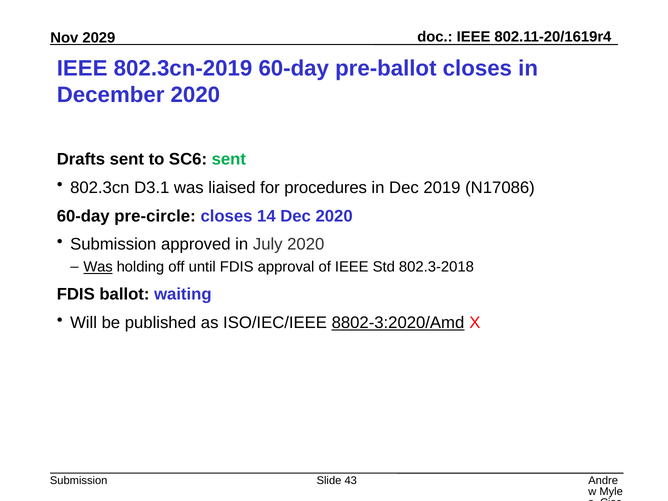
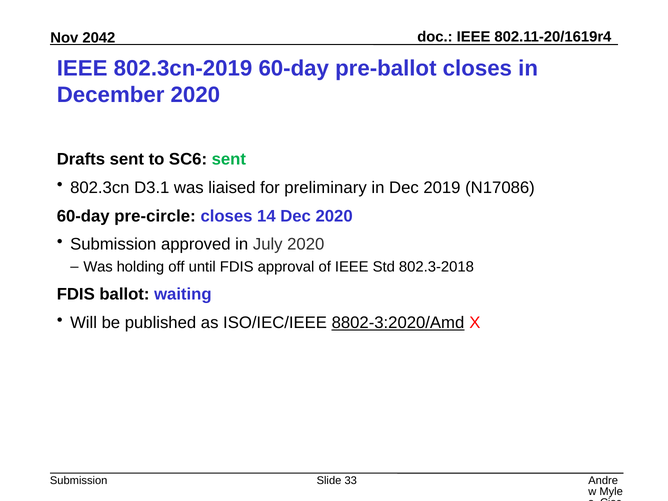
2029: 2029 -> 2042
procedures: procedures -> preliminary
Was at (98, 267) underline: present -> none
43: 43 -> 33
